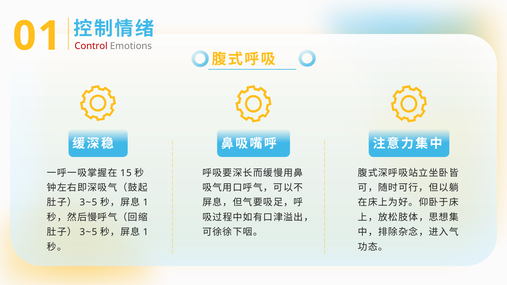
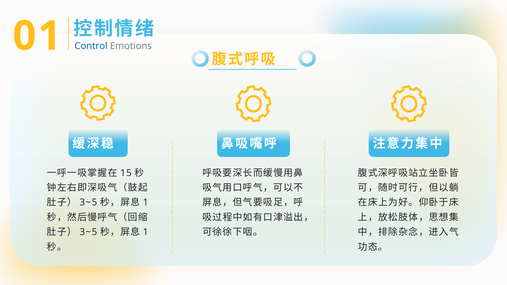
Control colour: red -> blue
